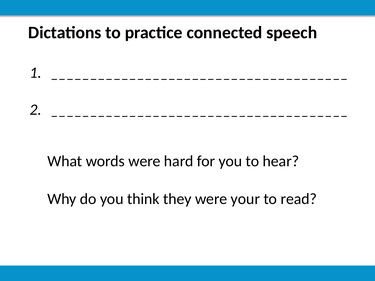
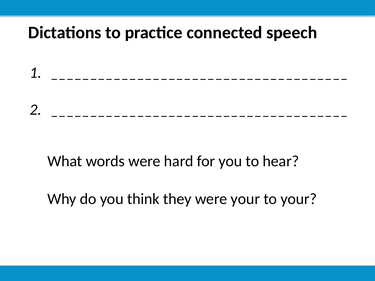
to read: read -> your
